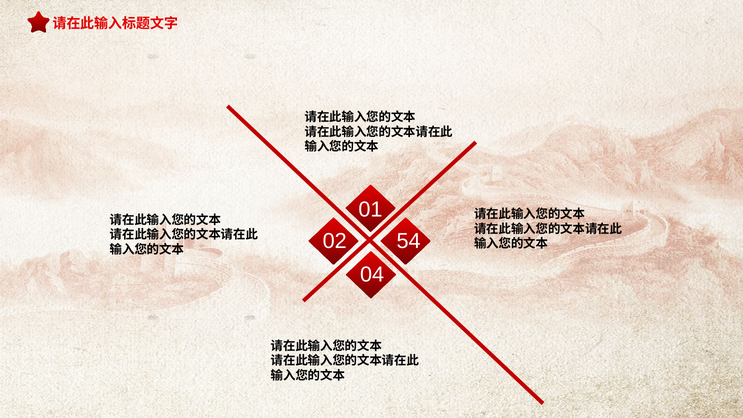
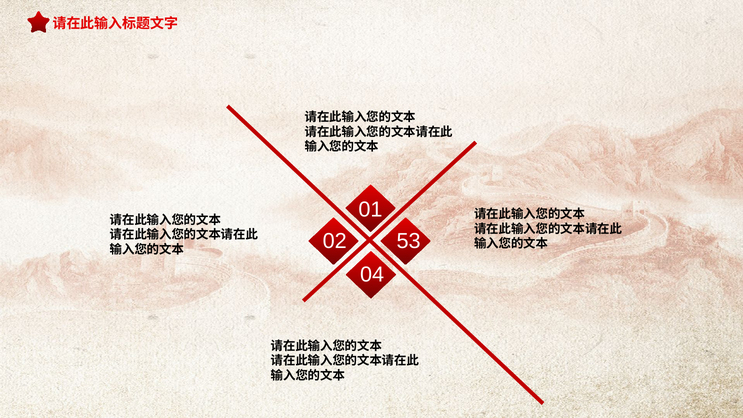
54: 54 -> 53
